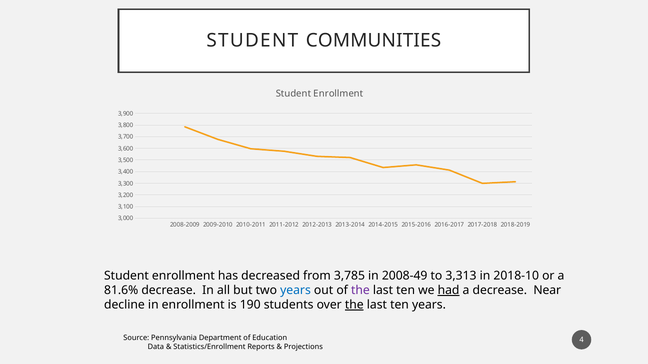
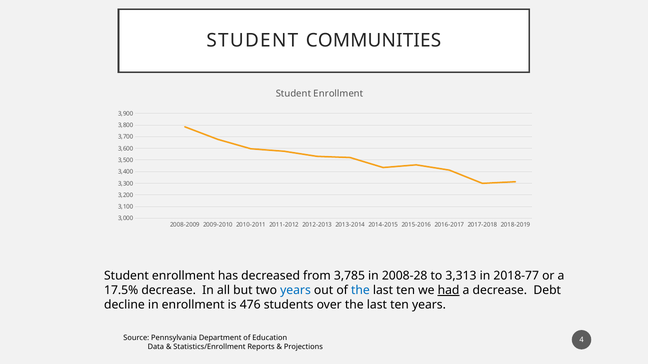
2008-49: 2008-49 -> 2008-28
2018-10: 2018-10 -> 2018-77
81.6%: 81.6% -> 17.5%
the at (360, 291) colour: purple -> blue
Near: Near -> Debt
190: 190 -> 476
the at (354, 305) underline: present -> none
